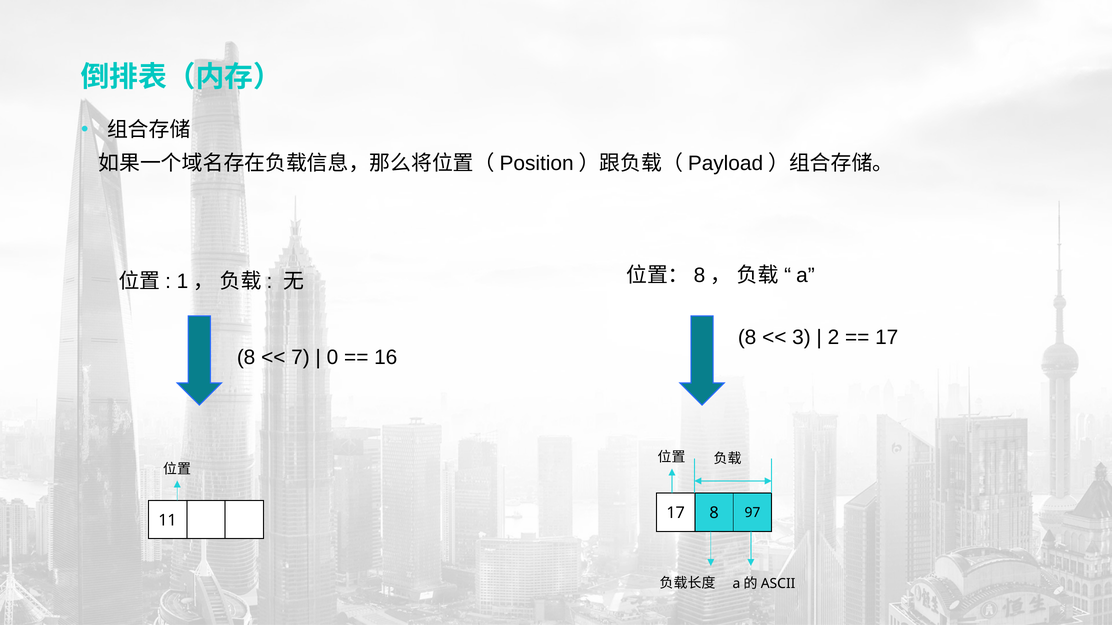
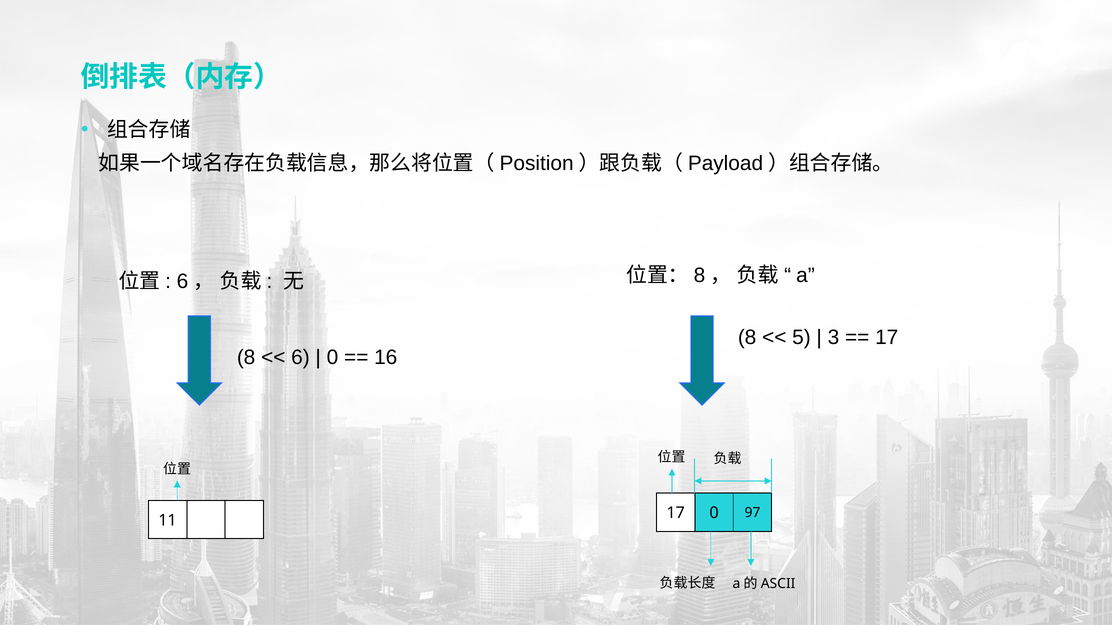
1 at (183, 282): 1 -> 6
3: 3 -> 5
2: 2 -> 3
7 at (300, 358): 7 -> 6
17 8: 8 -> 0
